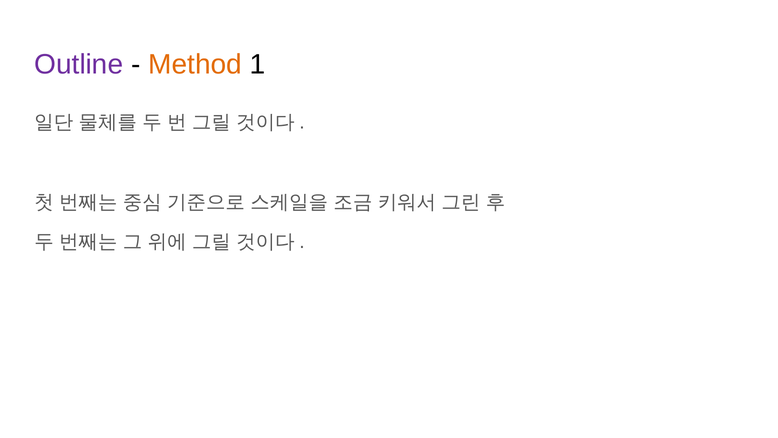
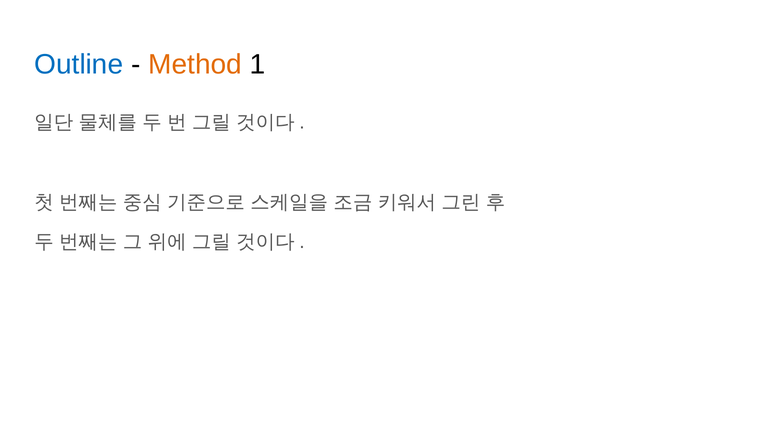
Outline colour: purple -> blue
